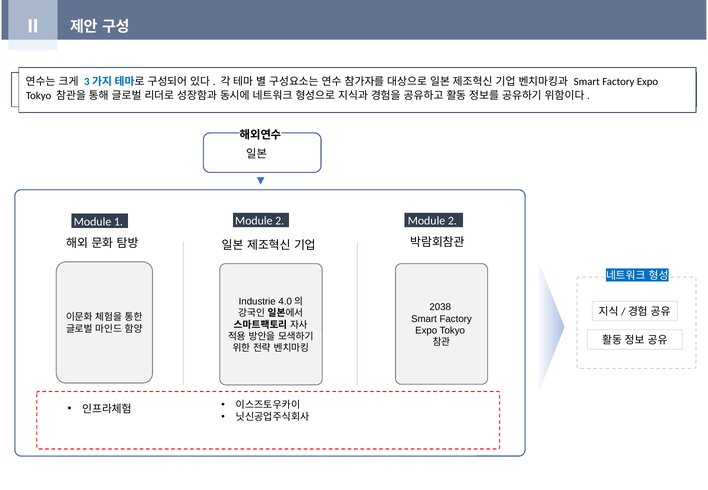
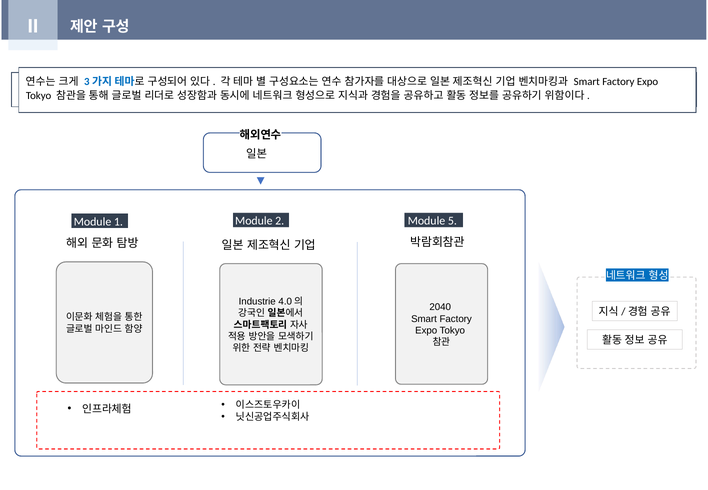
2 at (452, 221): 2 -> 5
2038: 2038 -> 2040
